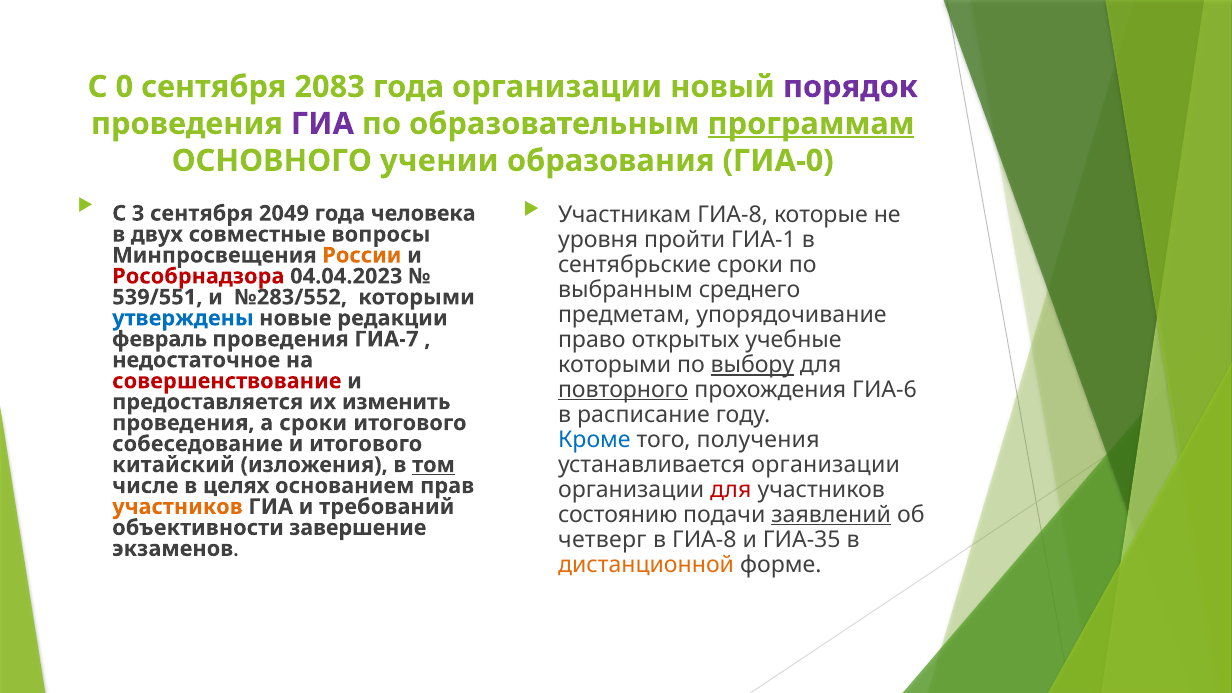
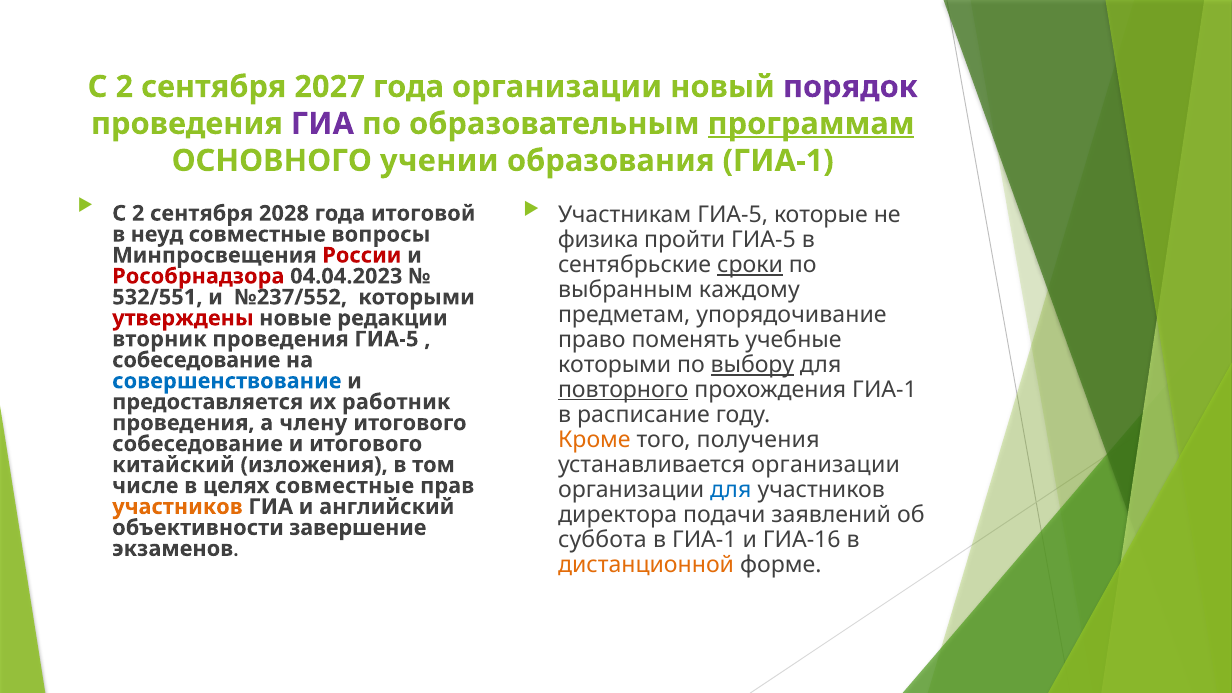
0 at (124, 87): 0 -> 2
2083: 2083 -> 2027
образования ГИА-0: ГИА-0 -> ГИА-1
Участникам ГИА-8: ГИА-8 -> ГИА-5
3 at (138, 213): 3 -> 2
2049: 2049 -> 2028
человека: человека -> итоговой
двух: двух -> неуд
уровня: уровня -> физика
пройти ГИА-1: ГИА-1 -> ГИА-5
России colour: orange -> red
сроки at (750, 265) underline: none -> present
среднего: среднего -> каждому
539/551: 539/551 -> 532/551
№283/552: №283/552 -> №237/552
утверждены colour: blue -> red
открытых: открытых -> поменять
февраль: февраль -> вторник
проведения ГИА-7: ГИА-7 -> ГИА-5
недостаточное at (196, 360): недостаточное -> собеседование
совершенствование colour: red -> blue
прохождения ГИА-6: ГИА-6 -> ГИА-1
изменить: изменить -> работник
а сроки: сроки -> члену
Кроме colour: blue -> orange
том underline: present -> none
целях основанием: основанием -> совместные
для at (731, 490) colour: red -> blue
требований: требований -> английский
состоянию: состоянию -> директора
заявлений underline: present -> none
четверг: четверг -> суббота
в ГИА-8: ГИА-8 -> ГИА-1
ГИА-35: ГИА-35 -> ГИА-16
